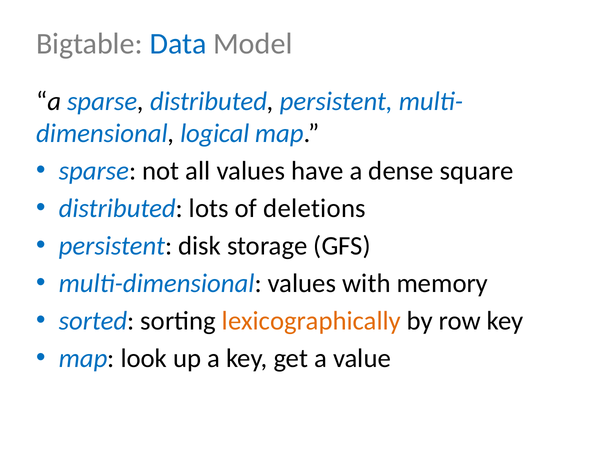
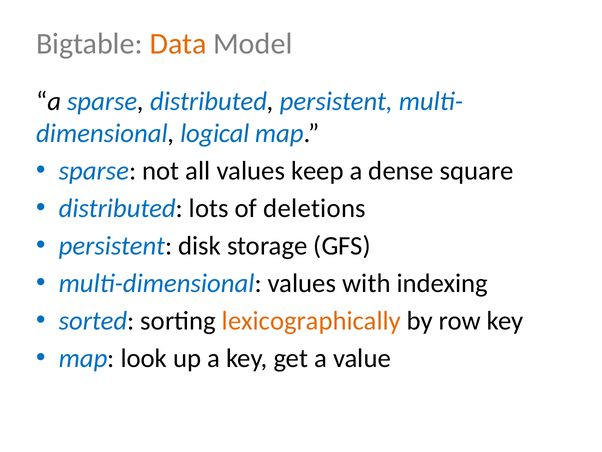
Data colour: blue -> orange
have: have -> keep
memory: memory -> indexing
